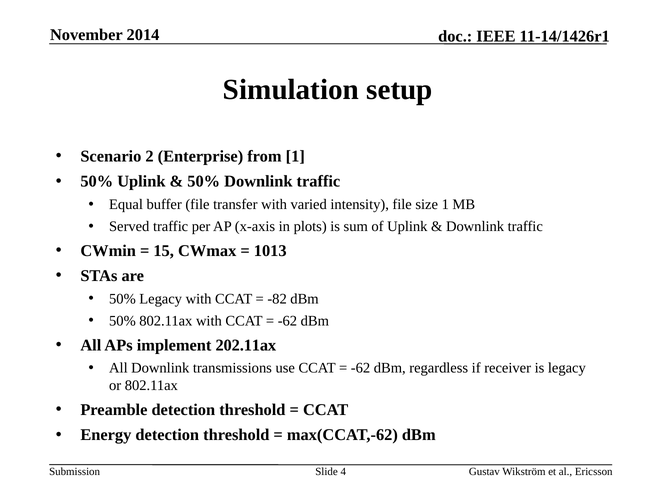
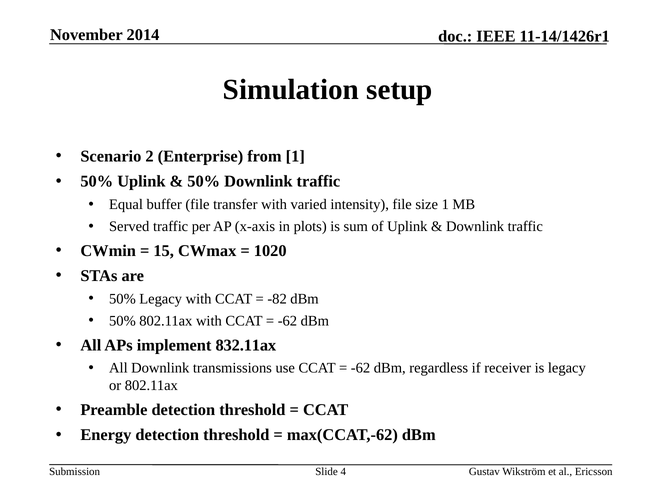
1013: 1013 -> 1020
202.11ax: 202.11ax -> 832.11ax
